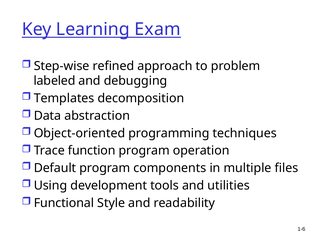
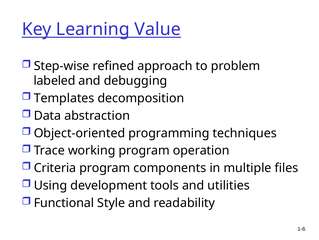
Exam: Exam -> Value
function: function -> working
Default: Default -> Criteria
